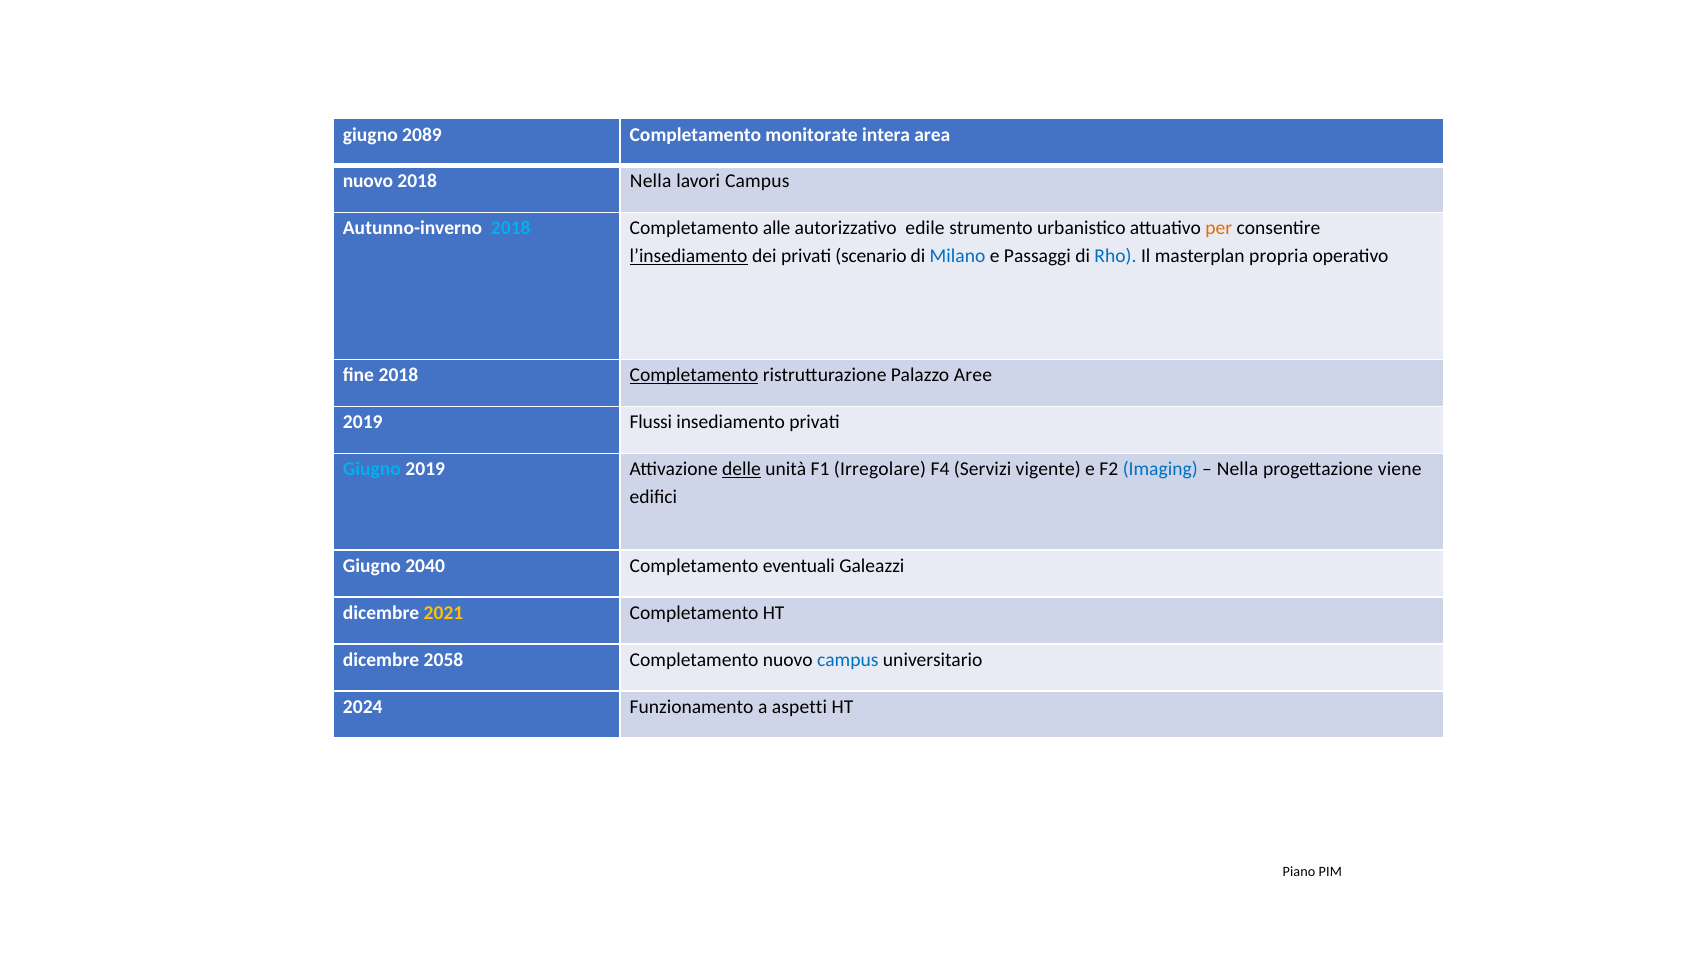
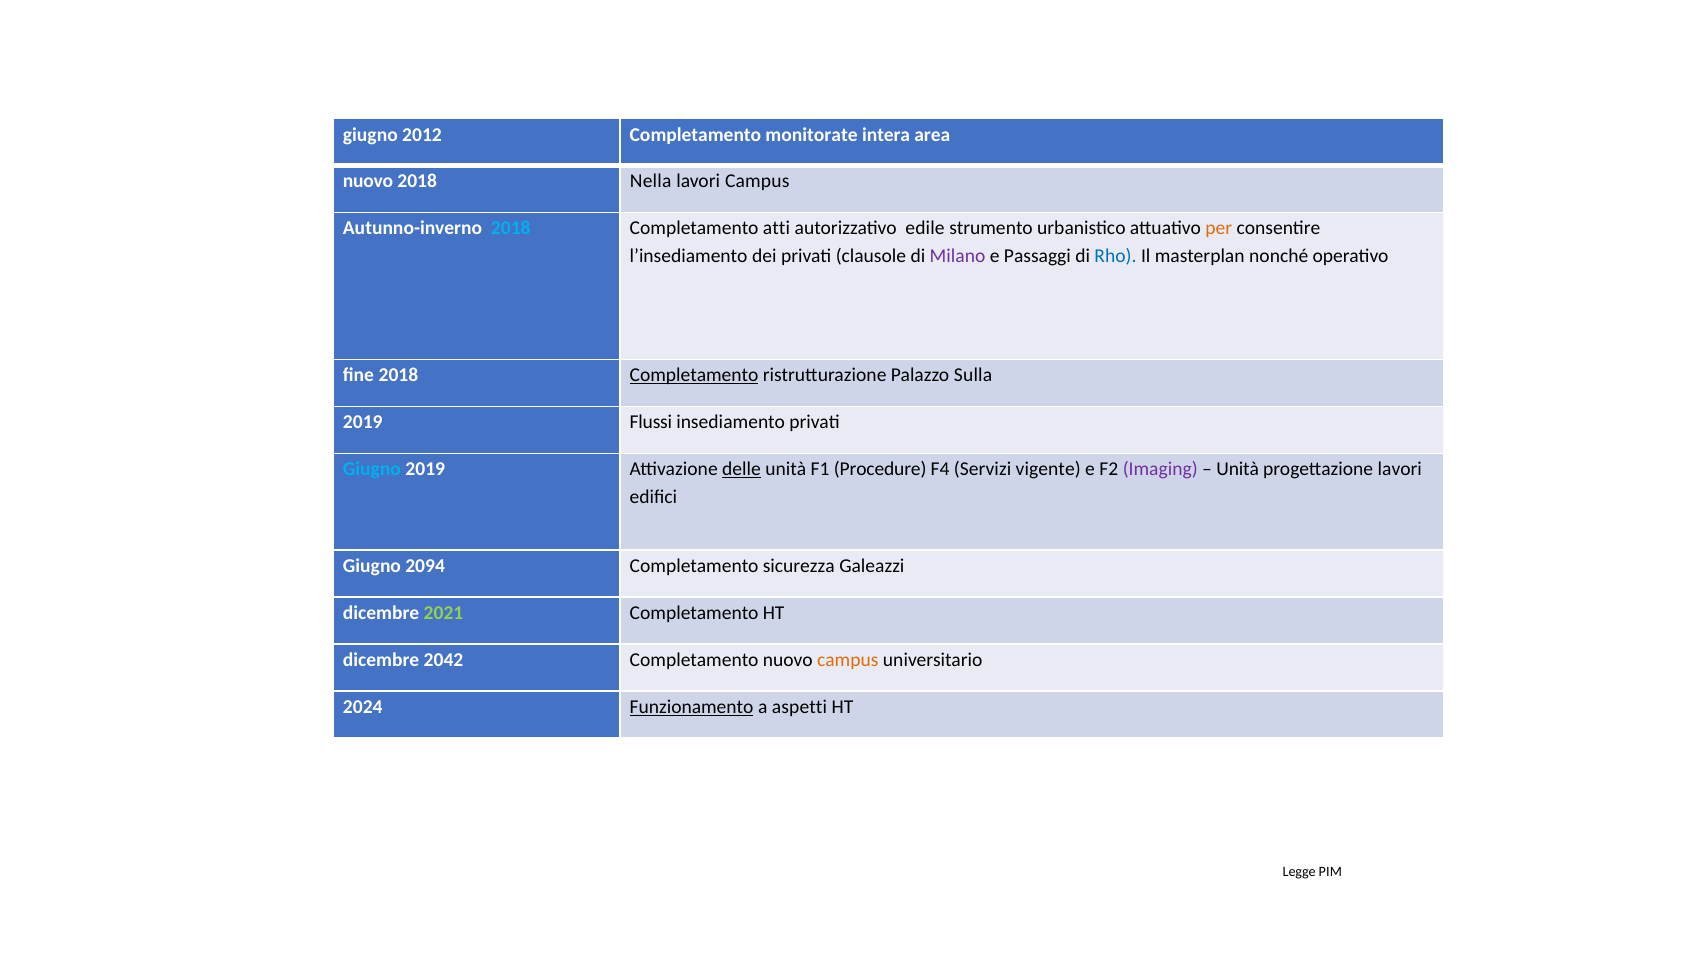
2089: 2089 -> 2012
alle: alle -> atti
l’insediamento underline: present -> none
scenario: scenario -> clausole
Milano colour: blue -> purple
propria: propria -> nonché
Aree: Aree -> Sulla
Irregolare: Irregolare -> Procedure
Imaging colour: blue -> purple
Nella at (1237, 469): Nella -> Unità
progettazione viene: viene -> lavori
2040: 2040 -> 2094
eventuali: eventuali -> sicurezza
2021 colour: yellow -> light green
2058: 2058 -> 2042
campus at (848, 660) colour: blue -> orange
Funzionamento underline: none -> present
Piano: Piano -> Legge
